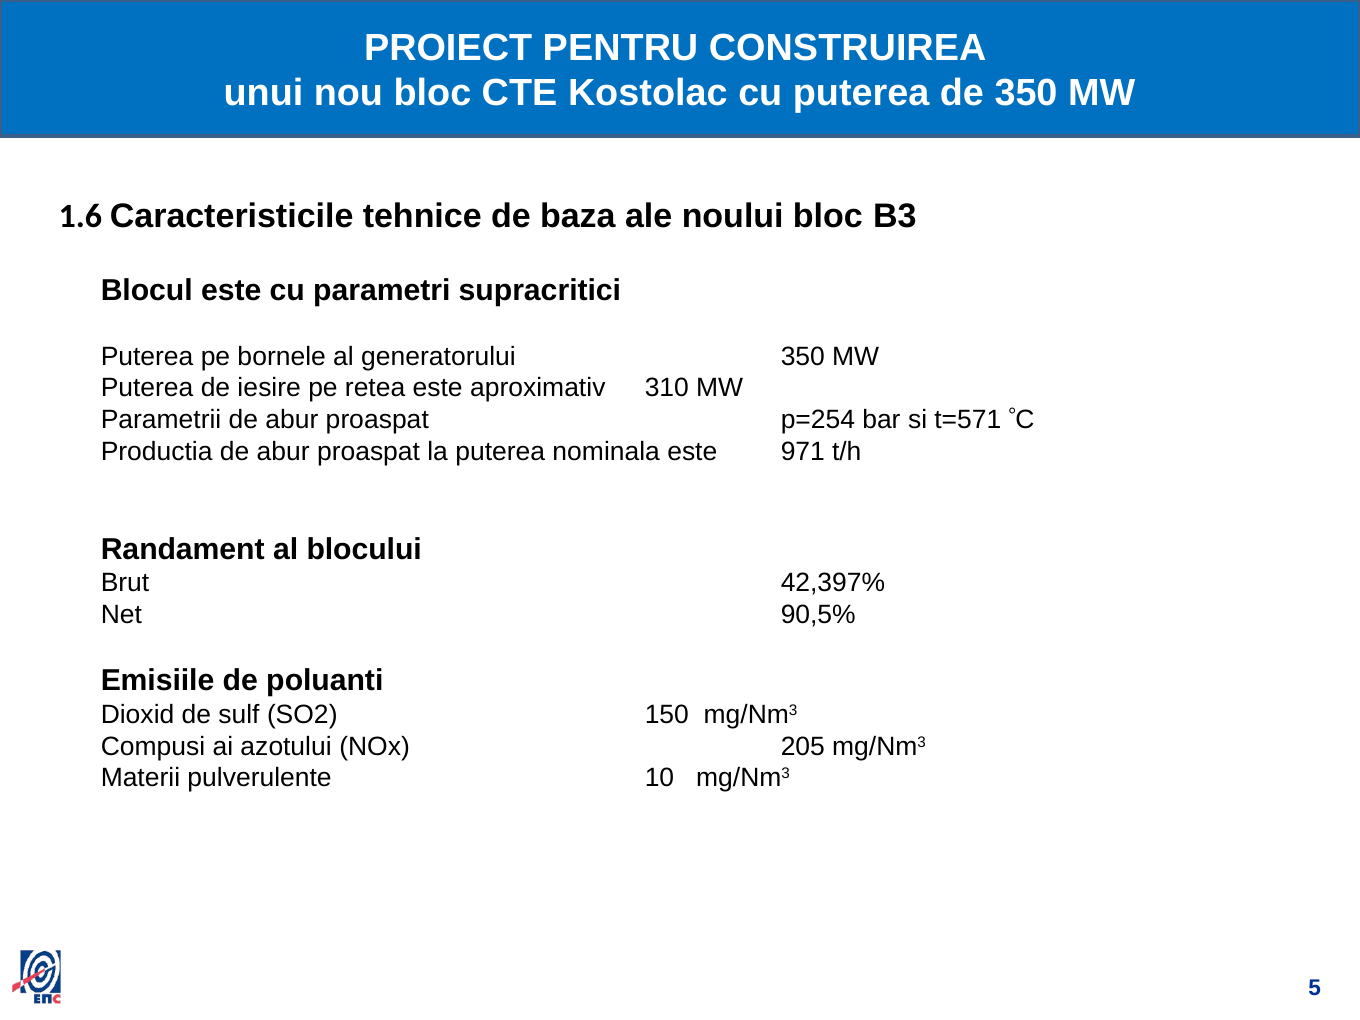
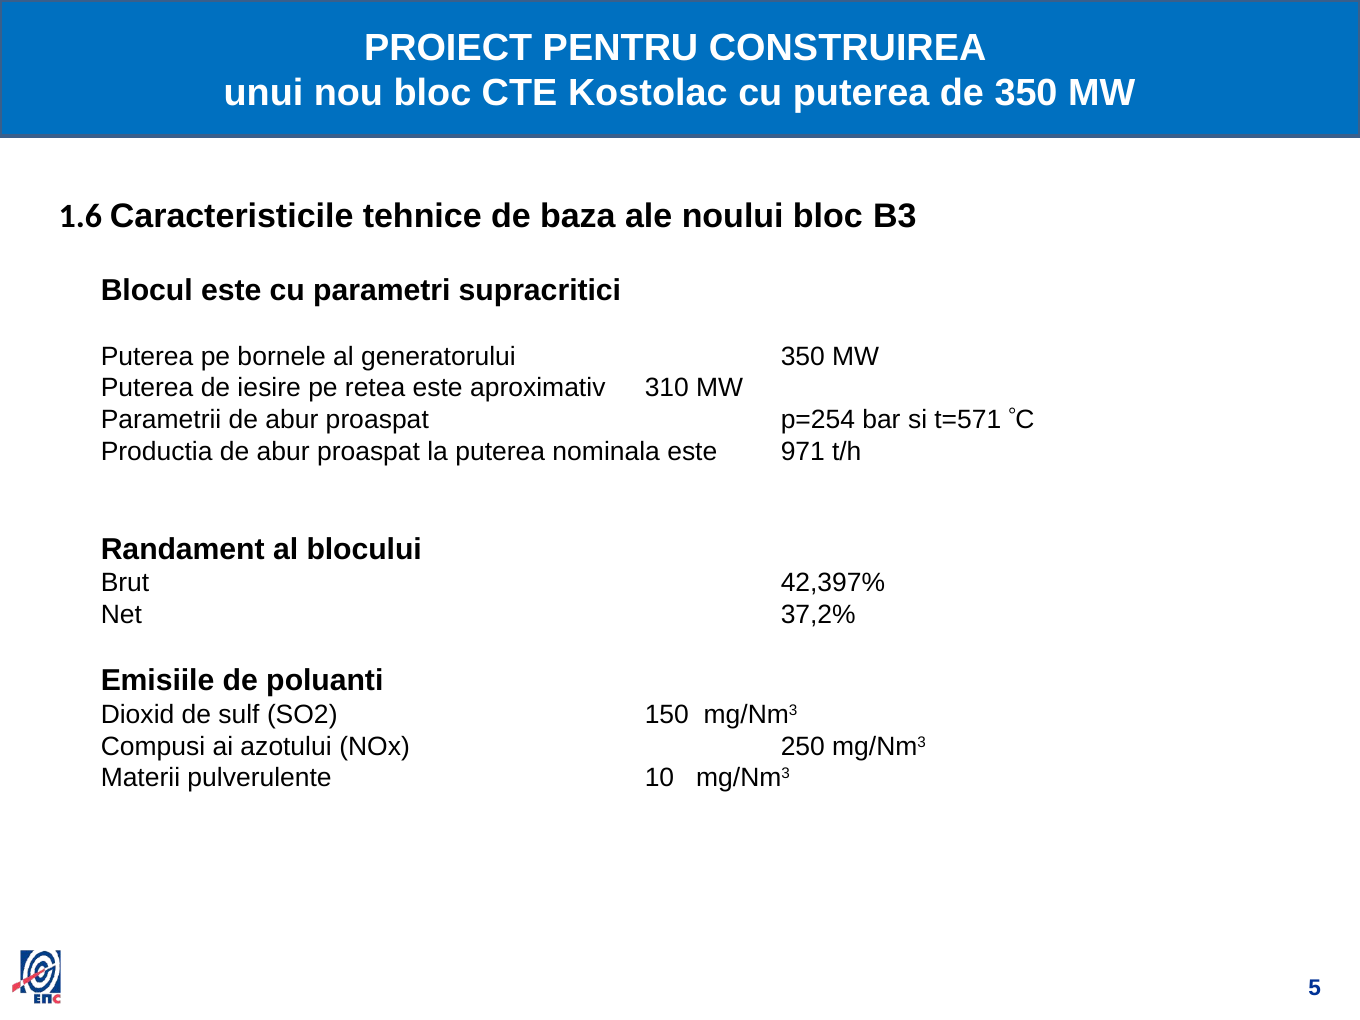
90,5%: 90,5% -> 37,2%
205: 205 -> 250
